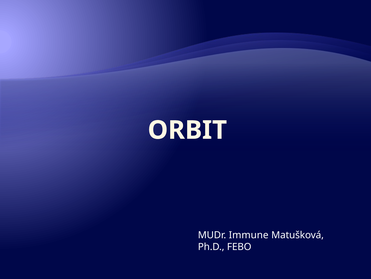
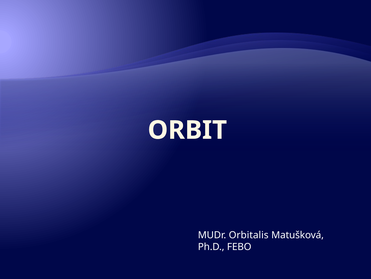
Immune: Immune -> Orbitalis
